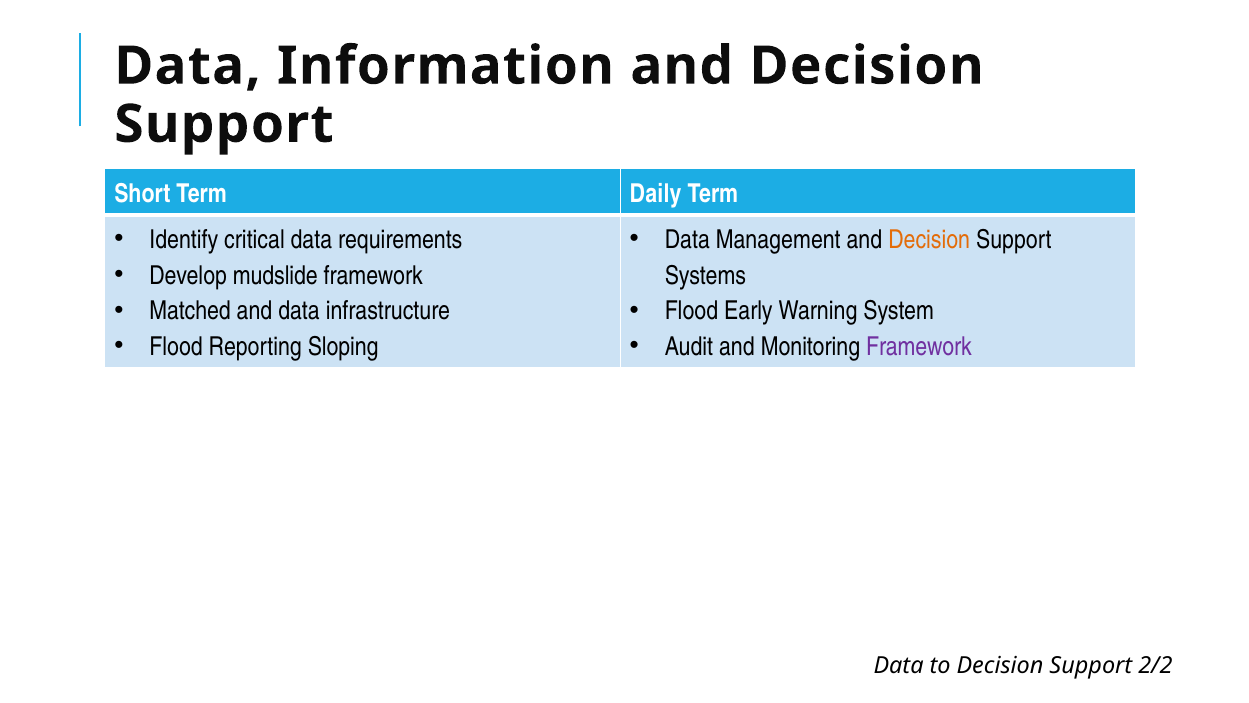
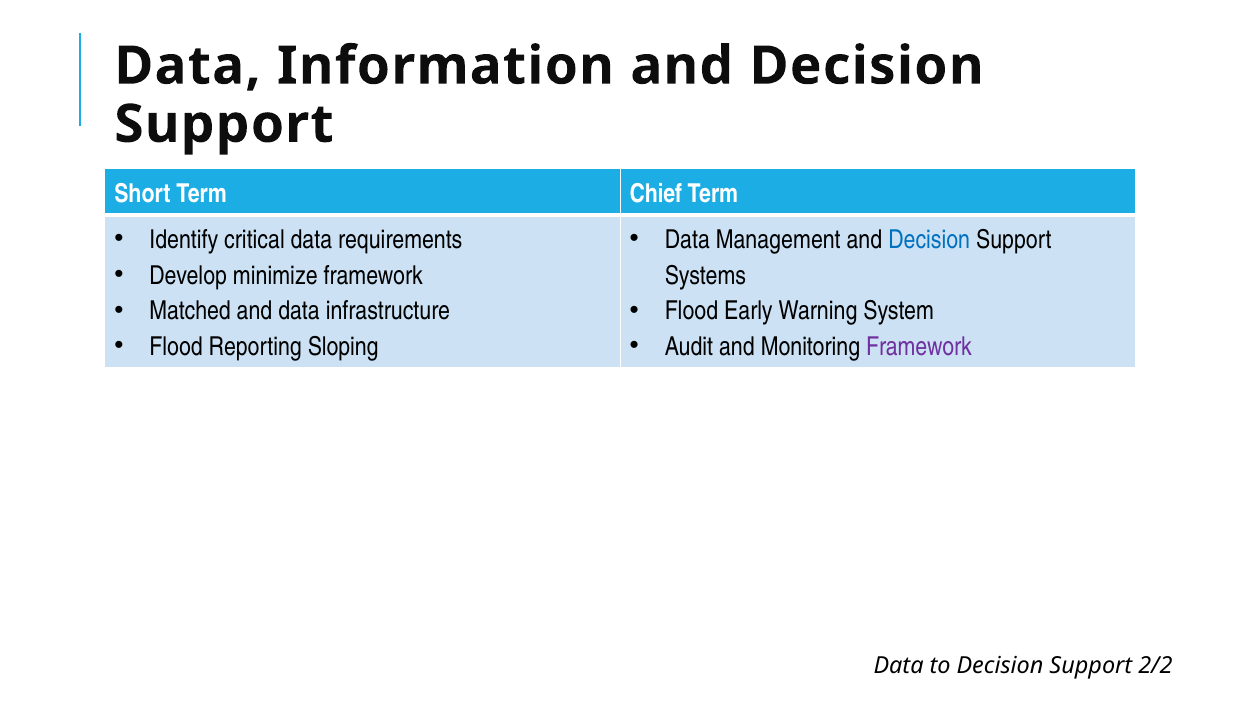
Daily: Daily -> Chief
Decision at (929, 240) colour: orange -> blue
mudslide: mudslide -> minimize
